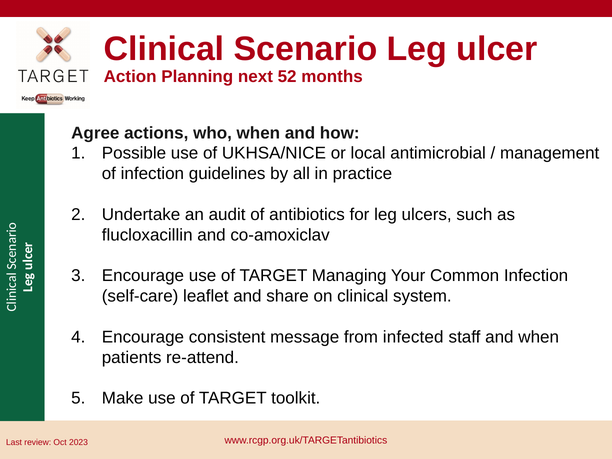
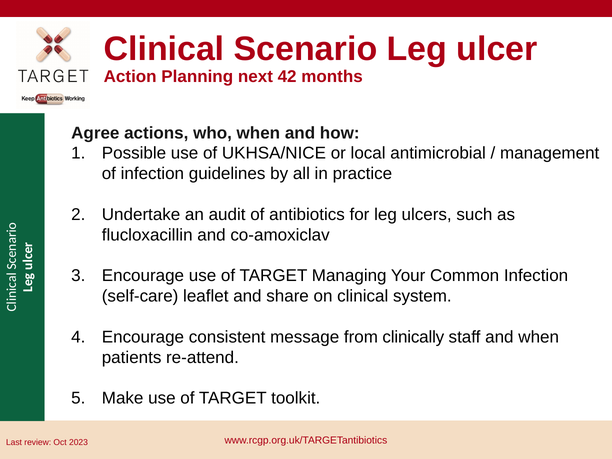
52: 52 -> 42
infected: infected -> clinically
